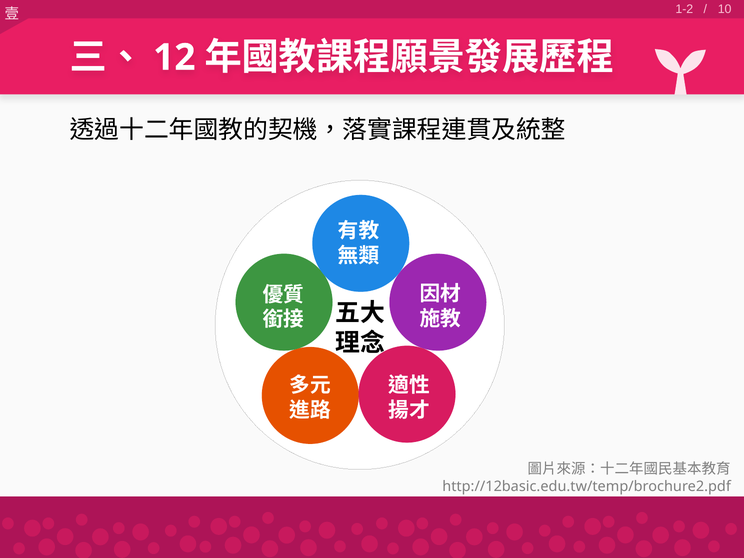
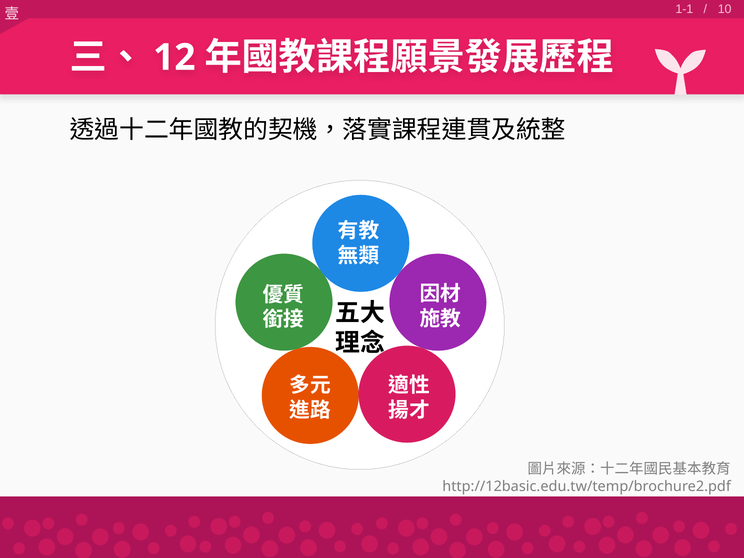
1-2: 1-2 -> 1-1
